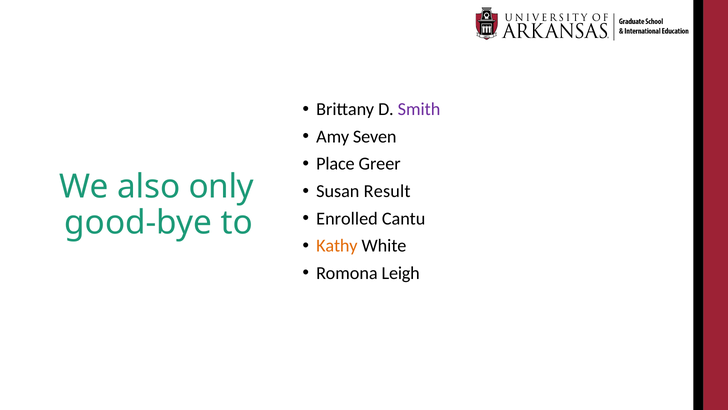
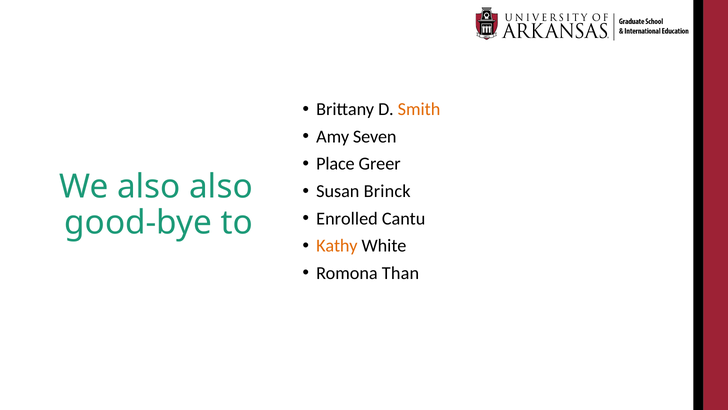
Smith colour: purple -> orange
also only: only -> also
Result: Result -> Brinck
Leigh: Leigh -> Than
